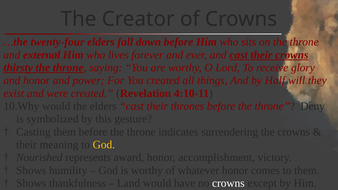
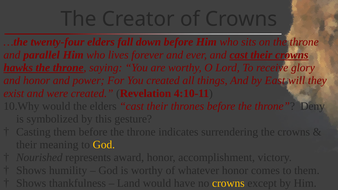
external: external -> parallel
thirsty: thirsty -> hawks
Half: Half -> East
crowns at (228, 183) colour: white -> yellow
